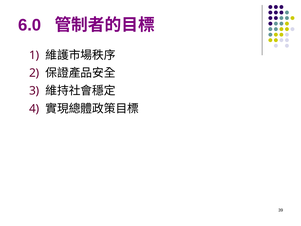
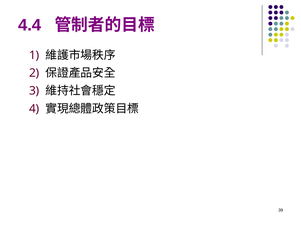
6.0: 6.0 -> 4.4
